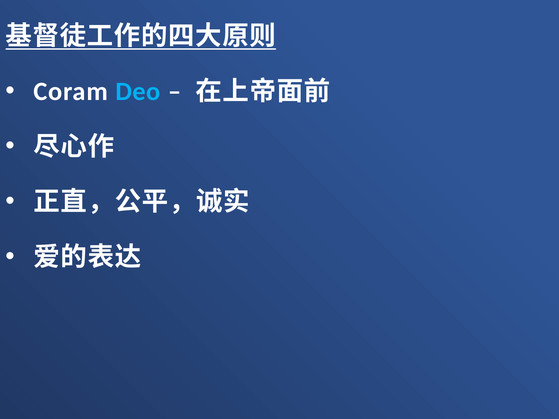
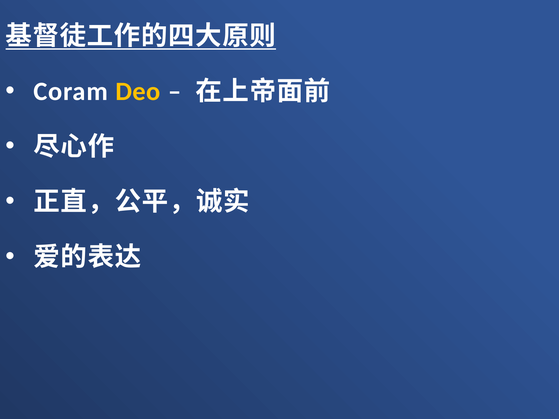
Deo colour: light blue -> yellow
